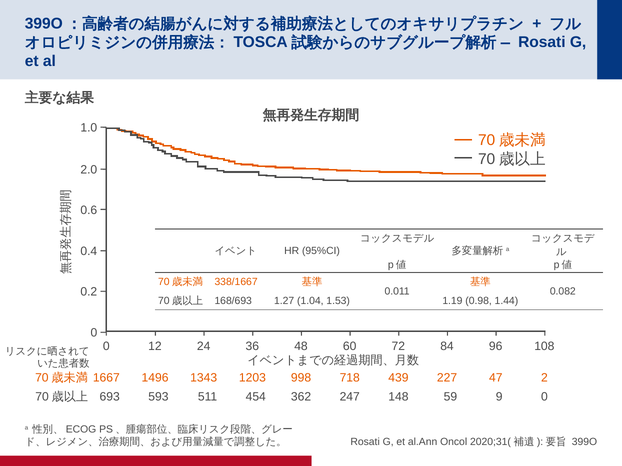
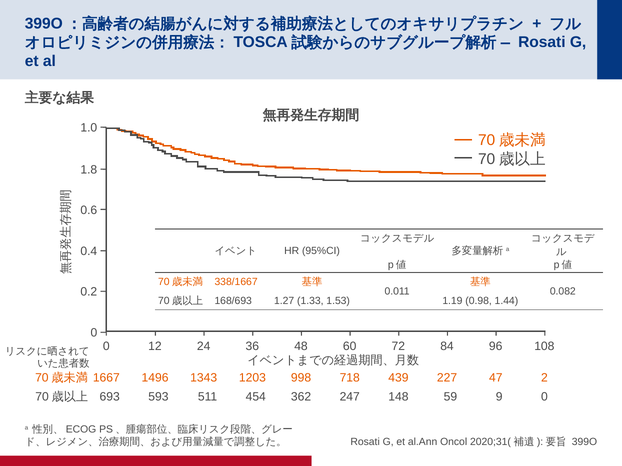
2.0: 2.0 -> 1.8
1.04: 1.04 -> 1.33
